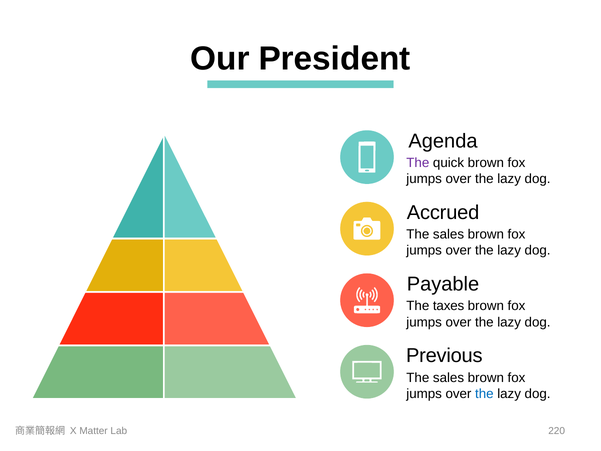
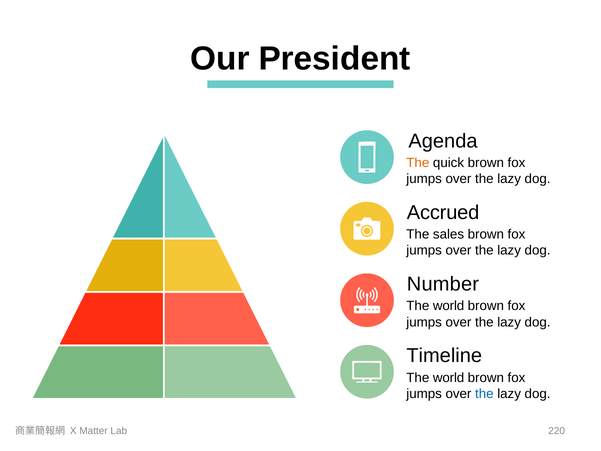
The at (418, 163) colour: purple -> orange
Payable: Payable -> Number
taxes at (449, 306): taxes -> world
Previous: Previous -> Timeline
sales at (449, 377): sales -> world
